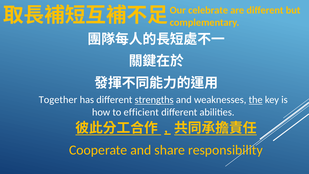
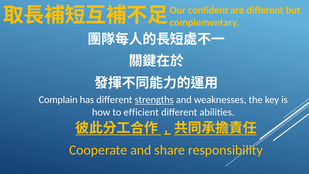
celebrate: celebrate -> confident
Together: Together -> Complain
the underline: present -> none
